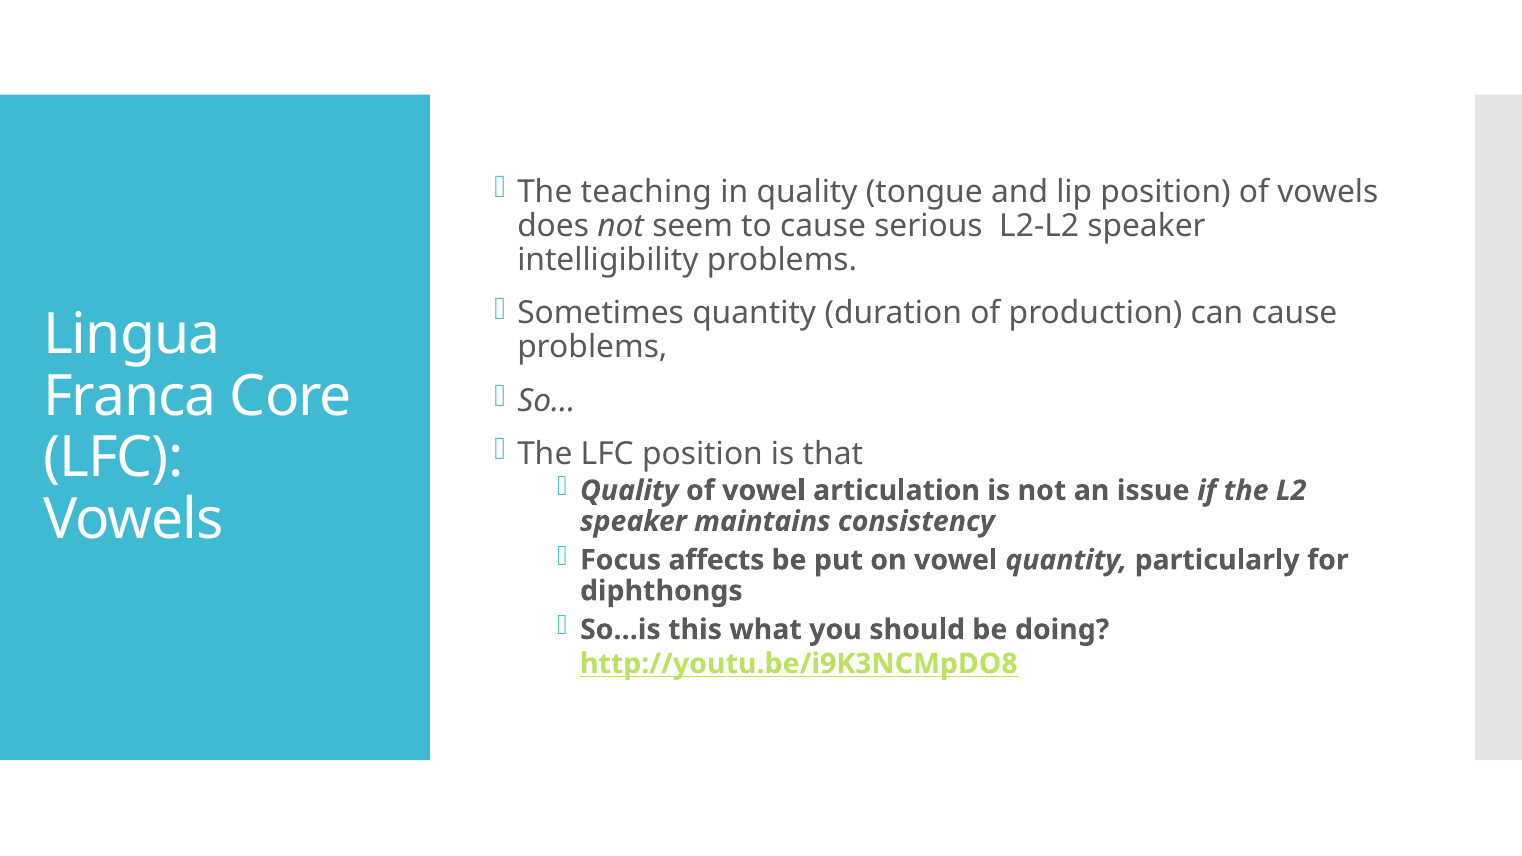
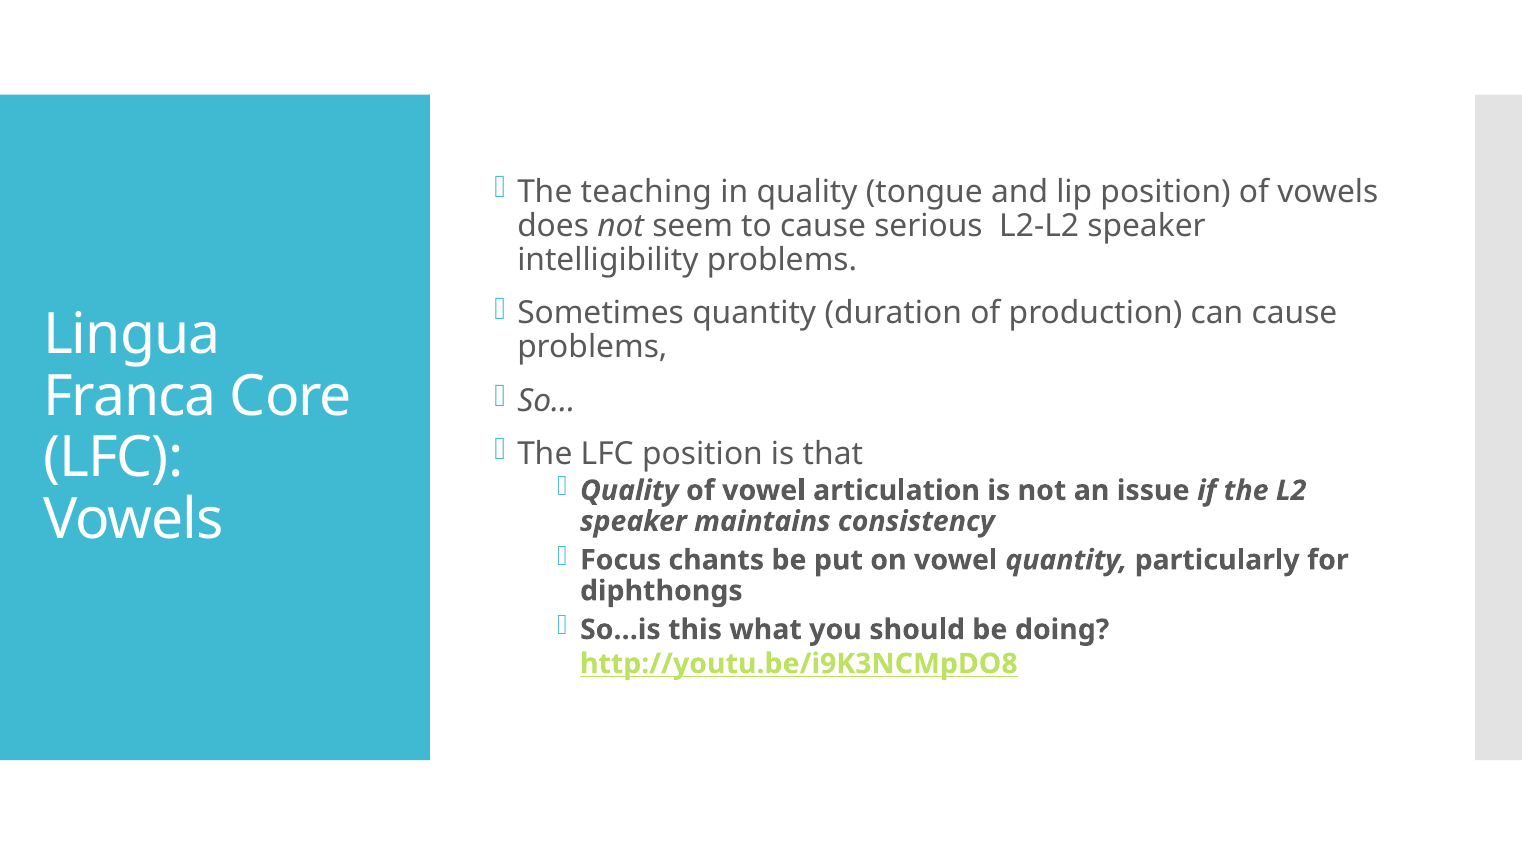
affects: affects -> chants
